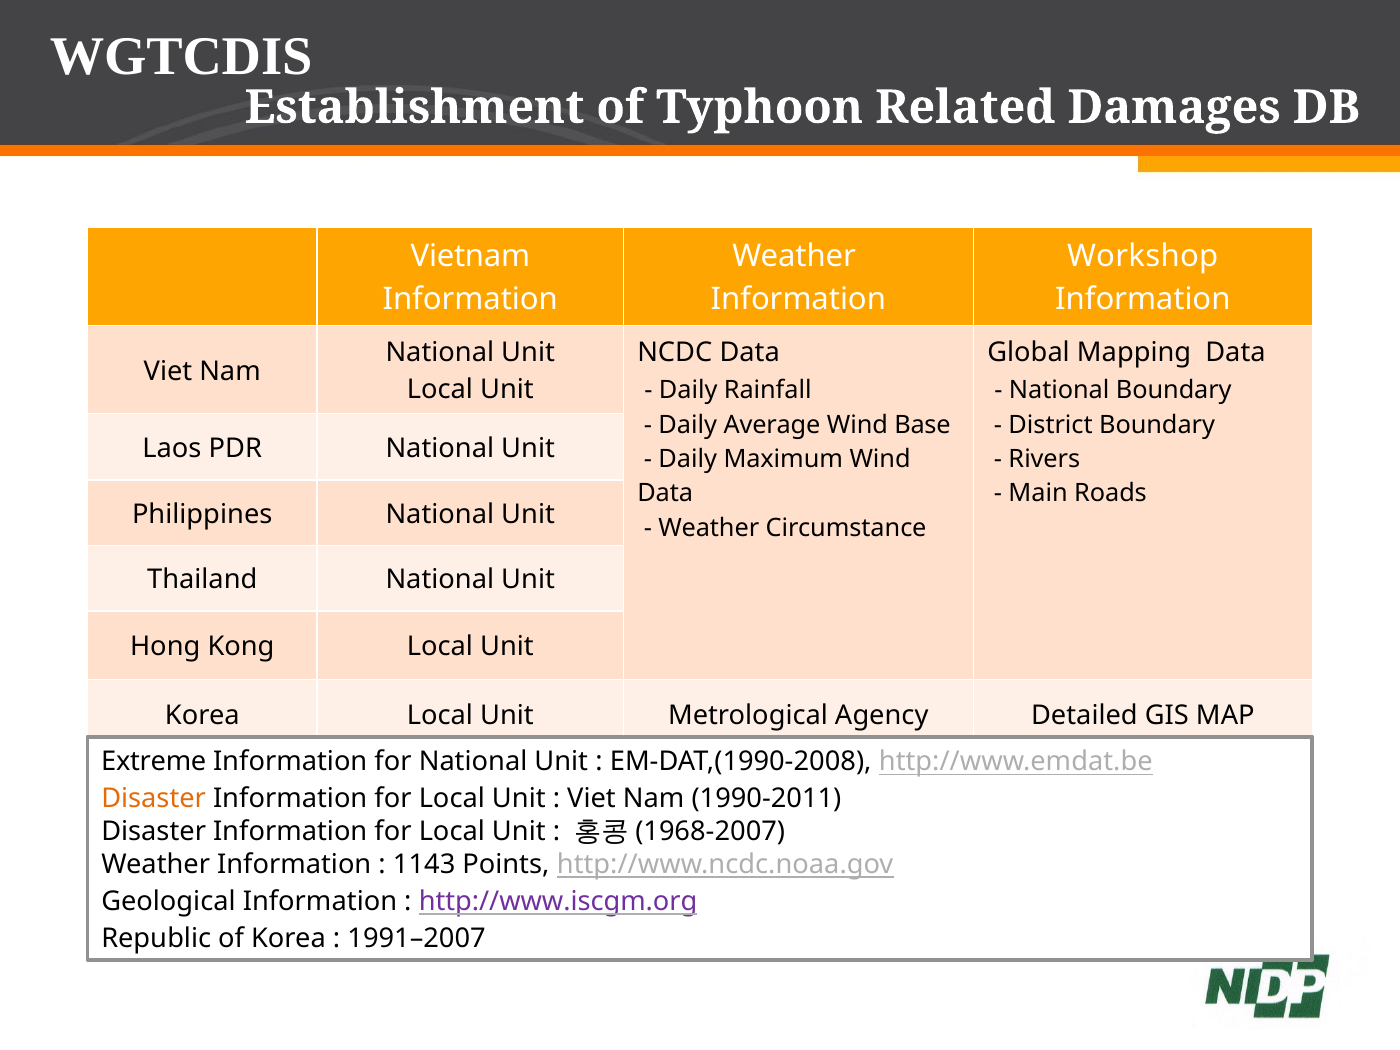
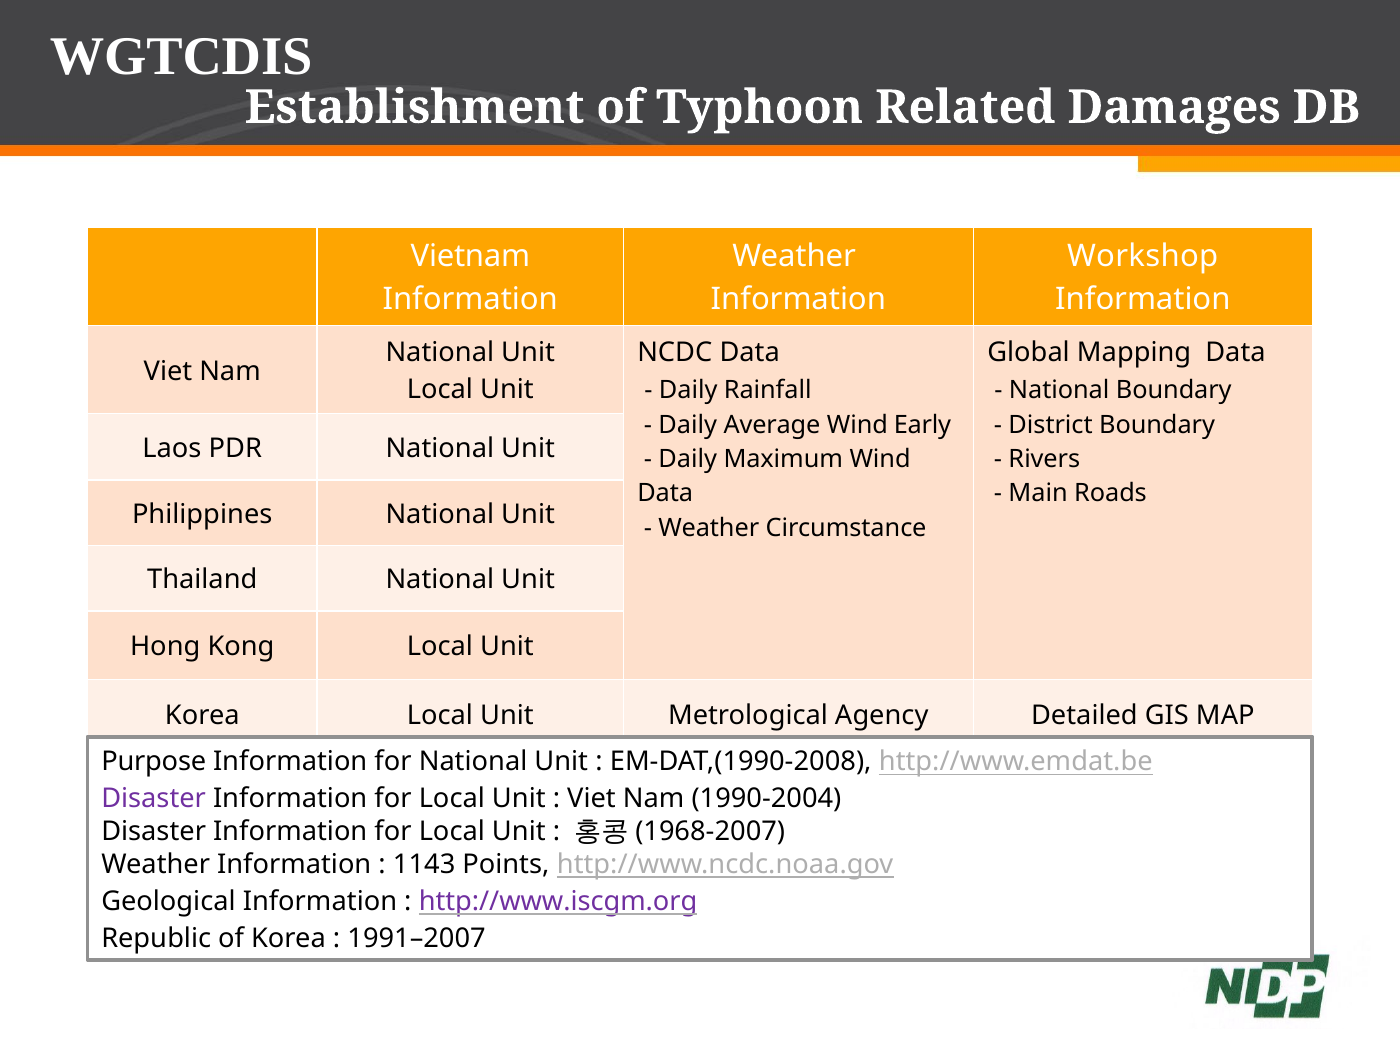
Base: Base -> Early
Extreme: Extreme -> Purpose
Disaster at (154, 799) colour: orange -> purple
1990-2011: 1990-2011 -> 1990-2004
